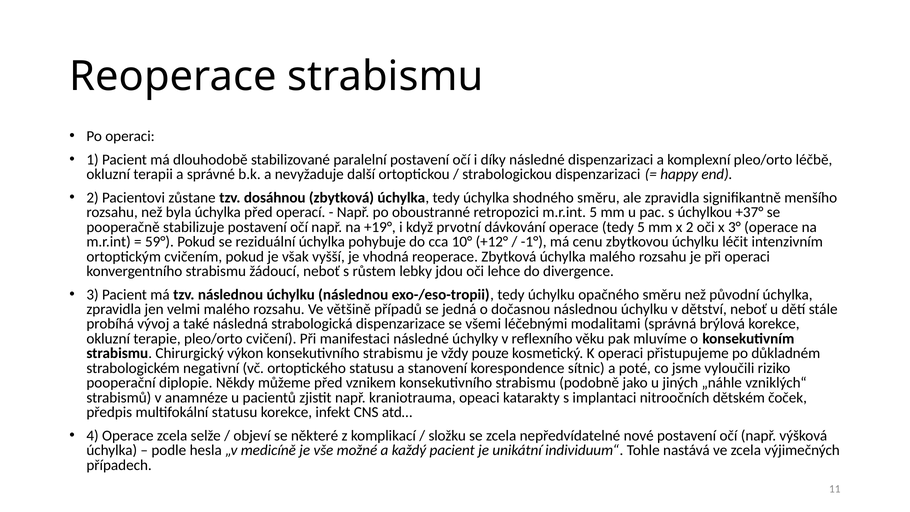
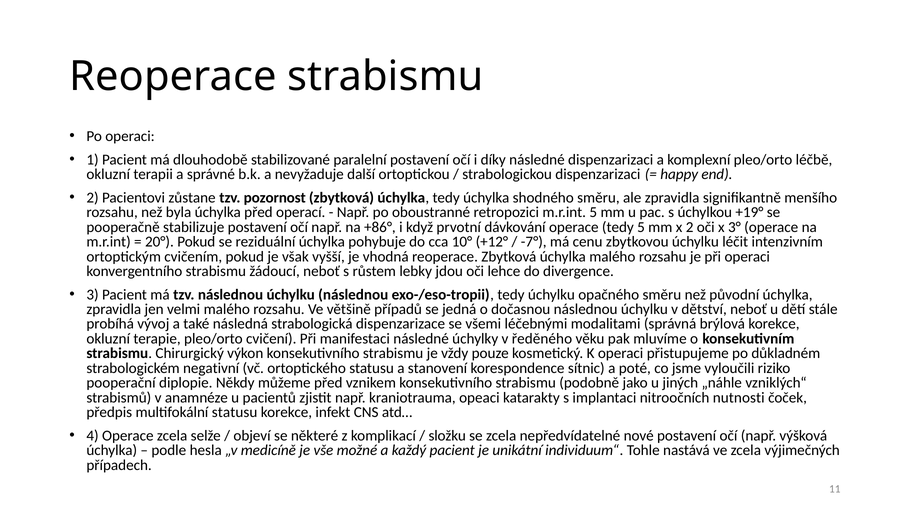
dosáhnou: dosáhnou -> pozornost
+37°: +37° -> +19°
+19°: +19° -> +86°
59°: 59° -> 20°
-1°: -1° -> -7°
reflexního: reflexního -> ředěného
dětském: dětském -> nutnosti
